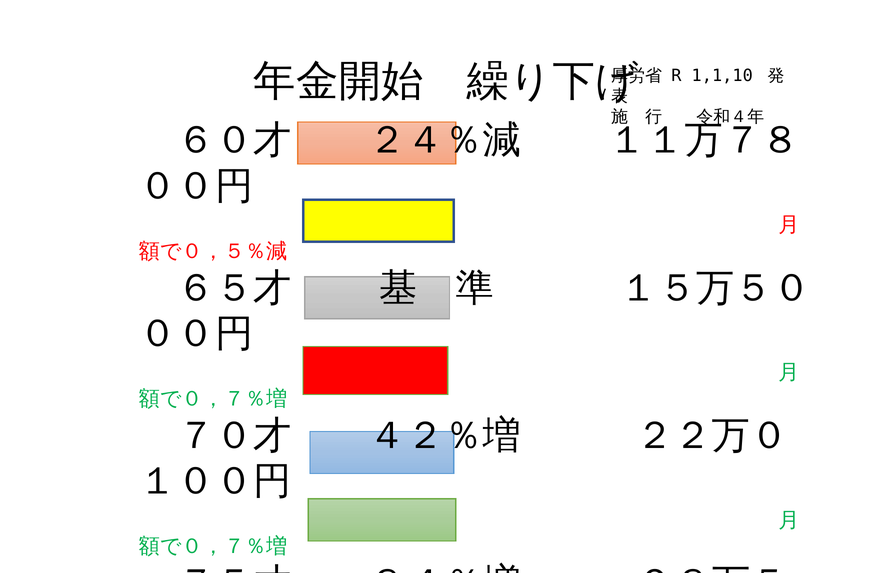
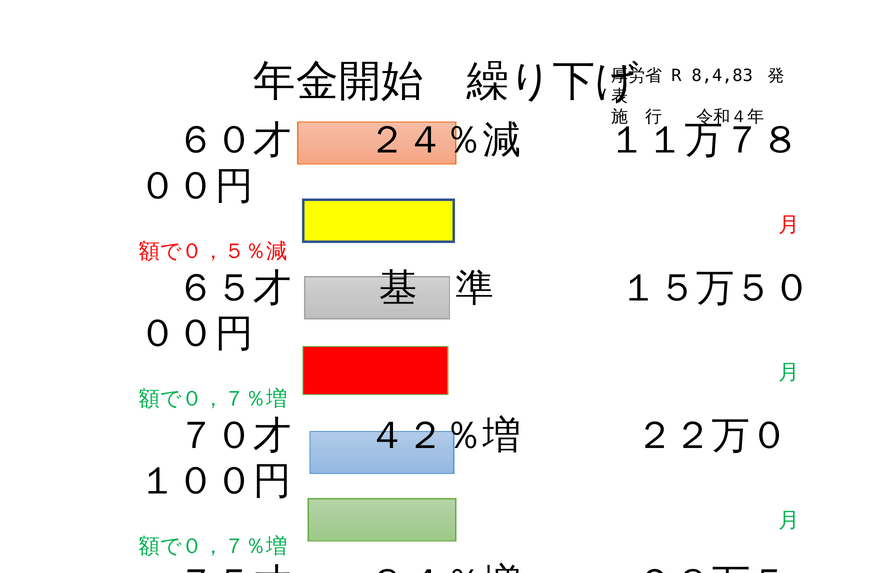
1,1,10: 1,1,10 -> 8,4,83
